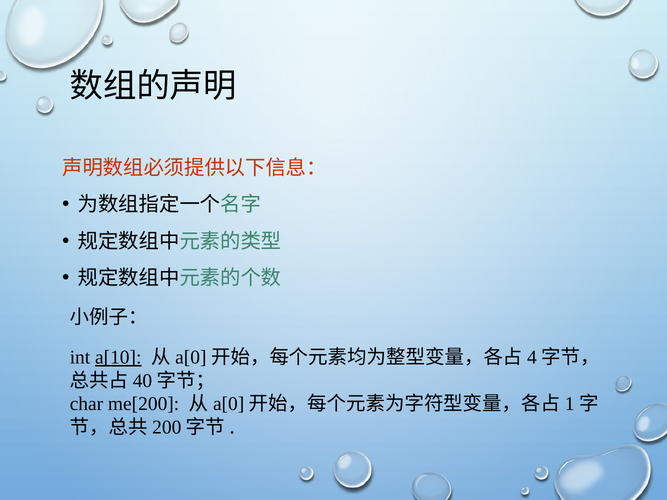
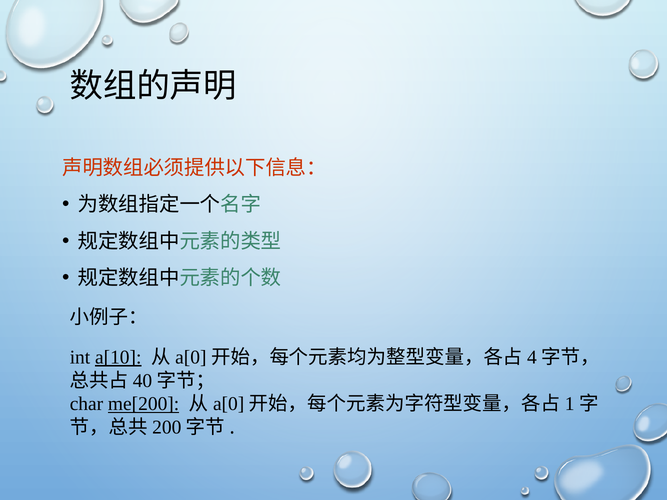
me[200 underline: none -> present
